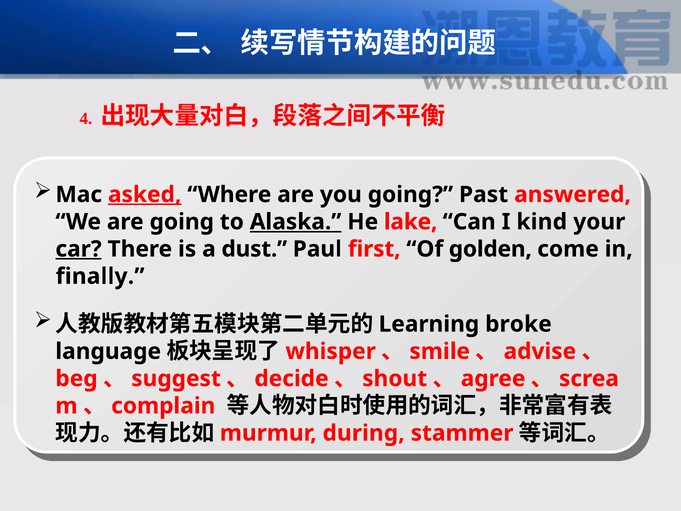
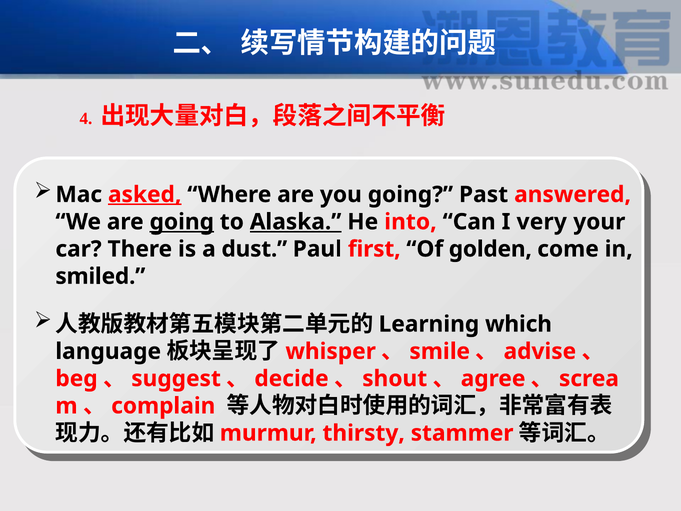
going at (182, 222) underline: none -> present
lake: lake -> into
kind: kind -> very
car underline: present -> none
finally: finally -> smiled
broke: broke -> which
during: during -> thirsty
